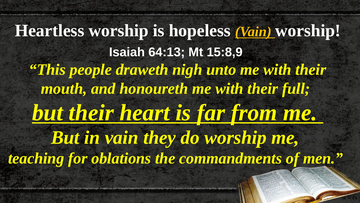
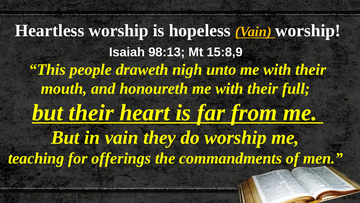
64:13: 64:13 -> 98:13
oblations: oblations -> offerings
